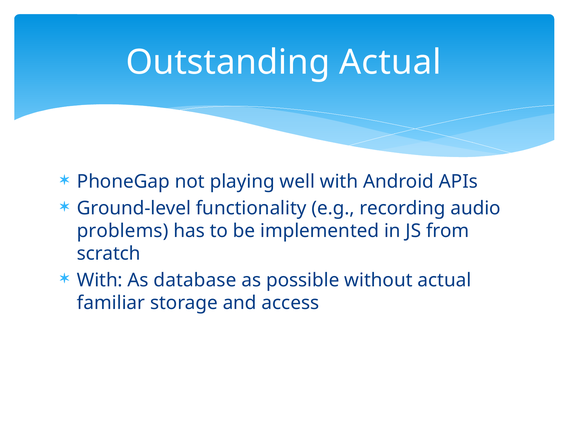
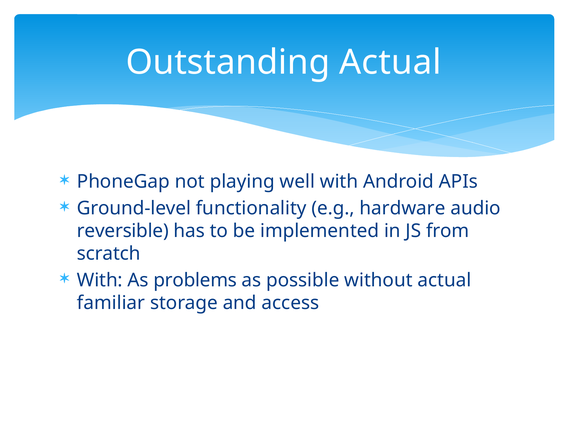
recording: recording -> hardware
problems: problems -> reversible
database: database -> problems
